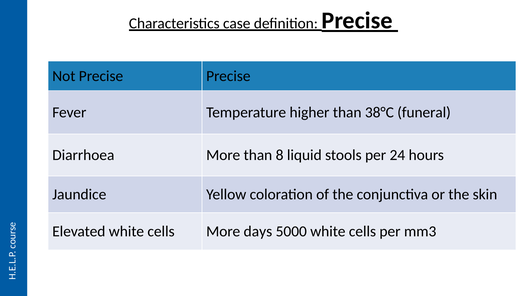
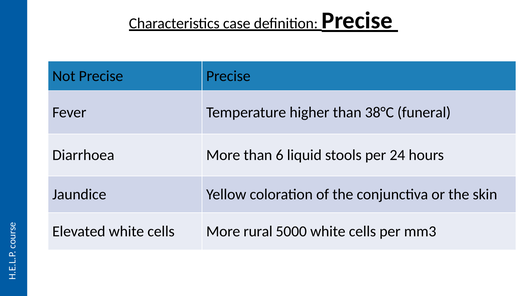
8: 8 -> 6
days: days -> rural
